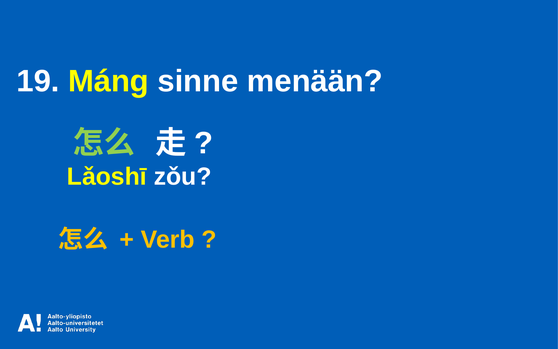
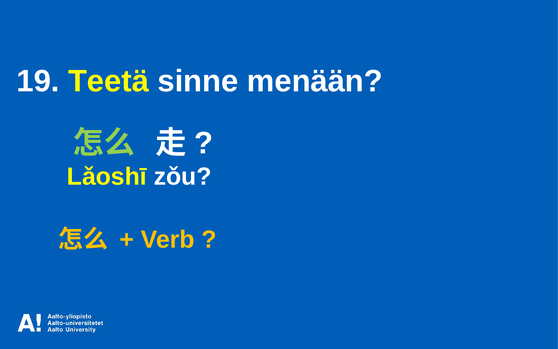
Máng: Máng -> Teetä
